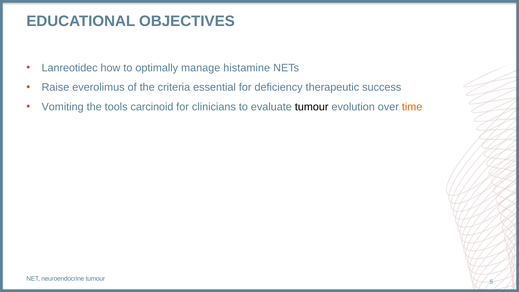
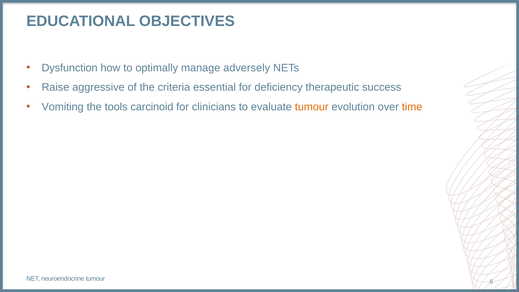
Lanreotidec: Lanreotidec -> Dysfunction
histamine: histamine -> adversely
everolimus: everolimus -> aggressive
tumour at (312, 107) colour: black -> orange
